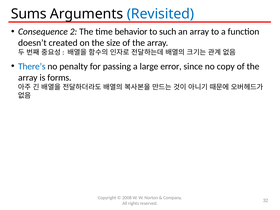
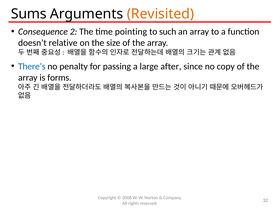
Revisited colour: blue -> orange
behavior: behavior -> pointing
created: created -> relative
error: error -> after
